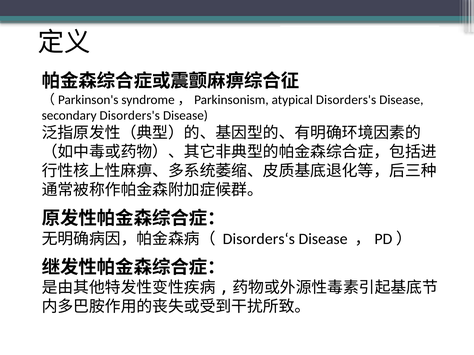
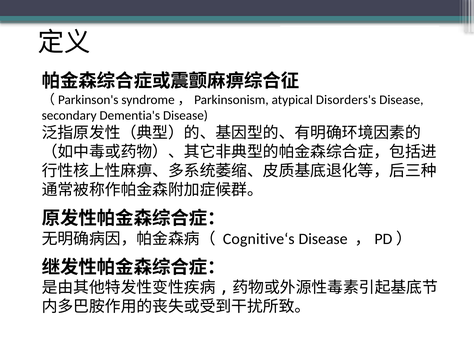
secondary Disorders's: Disorders's -> Dementia's
Disorders‘s: Disorders‘s -> Cognitive‘s
